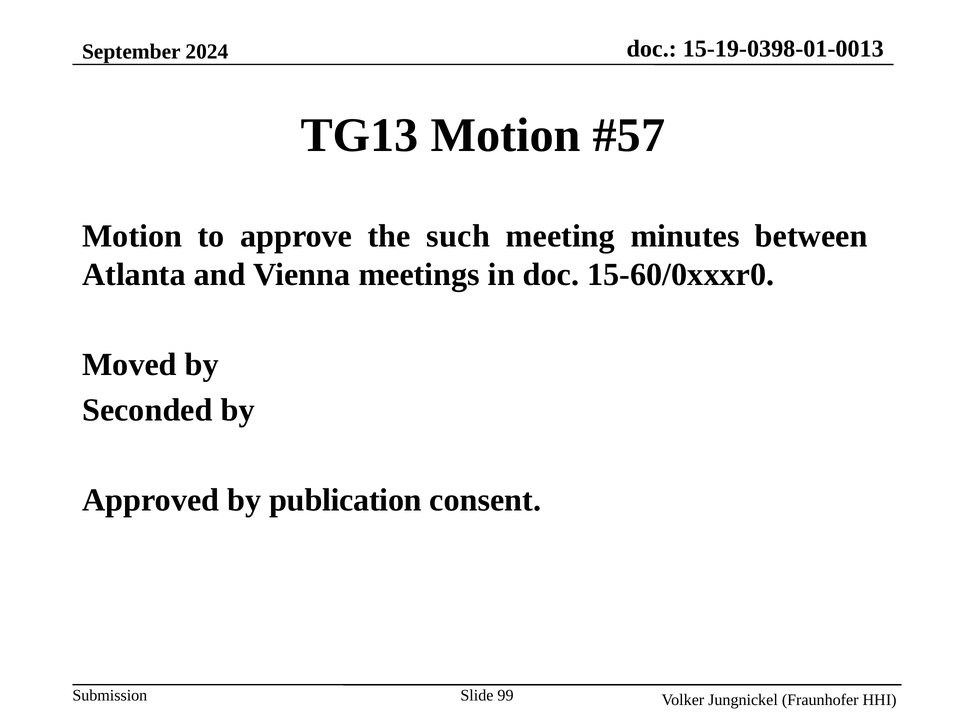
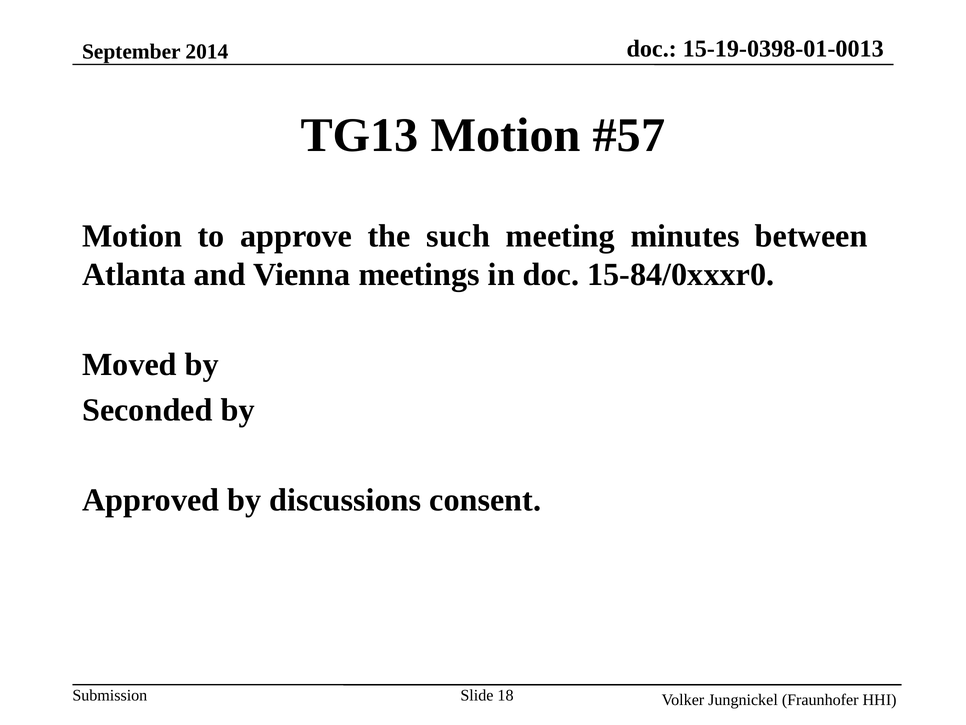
2024: 2024 -> 2014
15-60/0xxxr0: 15-60/0xxxr0 -> 15-84/0xxxr0
publication: publication -> discussions
99: 99 -> 18
